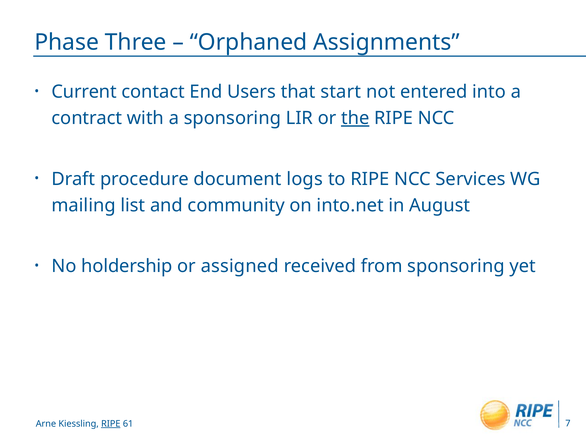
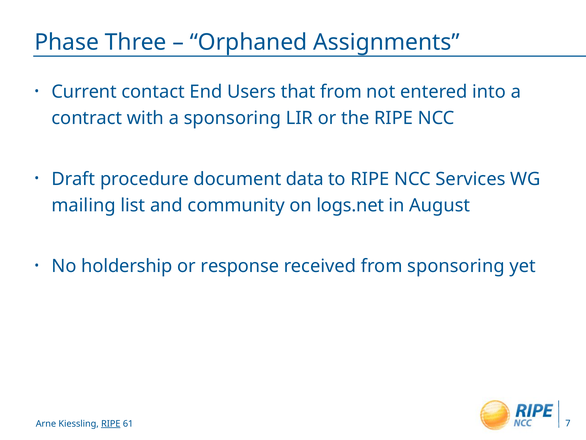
that start: start -> from
the underline: present -> none
logs: logs -> data
into.net: into.net -> logs.net
assigned: assigned -> response
